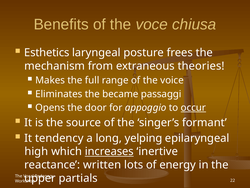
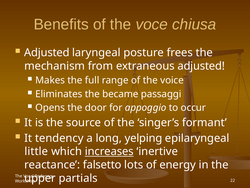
Esthetics at (47, 52): Esthetics -> Adjusted
extraneous theories: theories -> adjusted
occur underline: present -> none
high: high -> little
written: written -> falsetto
